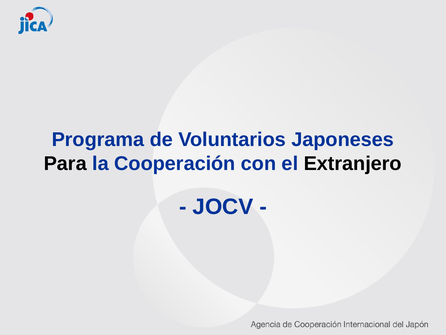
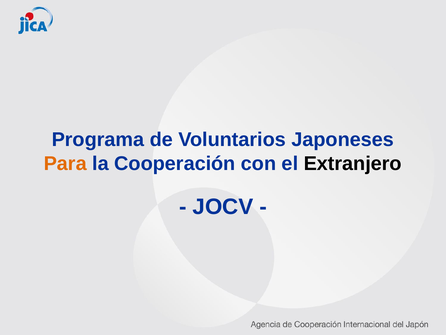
Para colour: black -> orange
